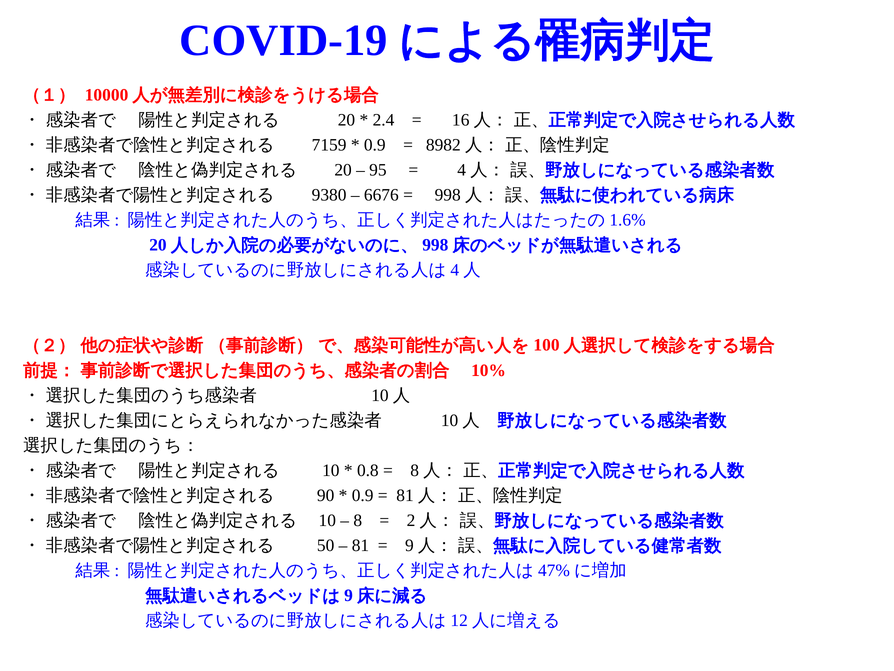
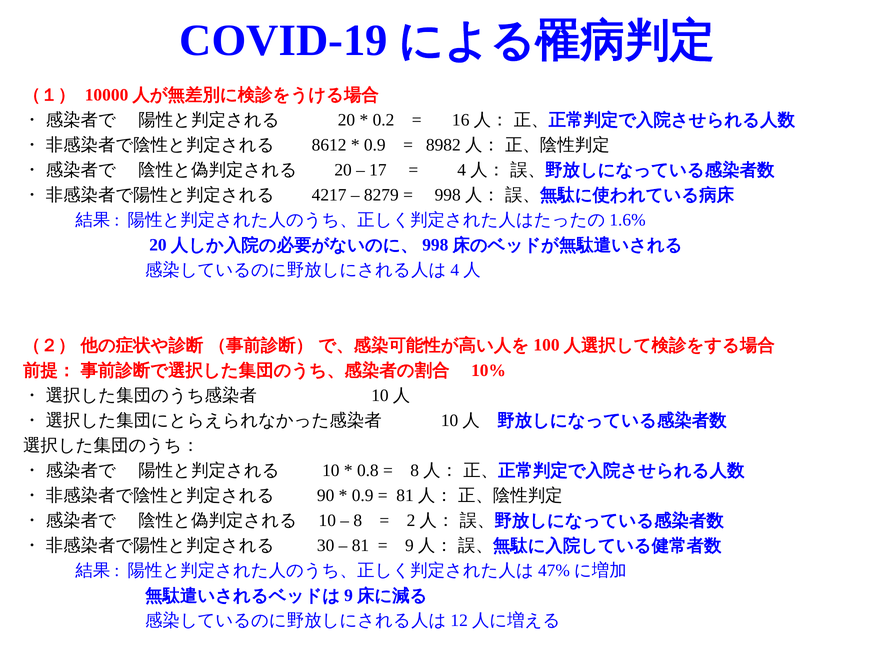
2.4: 2.4 -> 0.2
7159: 7159 -> 8612
95: 95 -> 17
9380: 9380 -> 4217
6676: 6676 -> 8279
50: 50 -> 30
